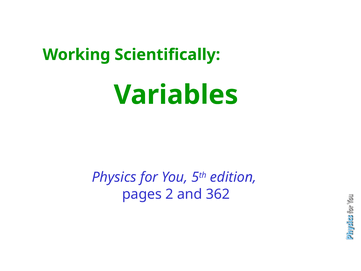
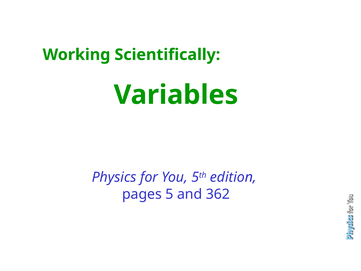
2: 2 -> 5
